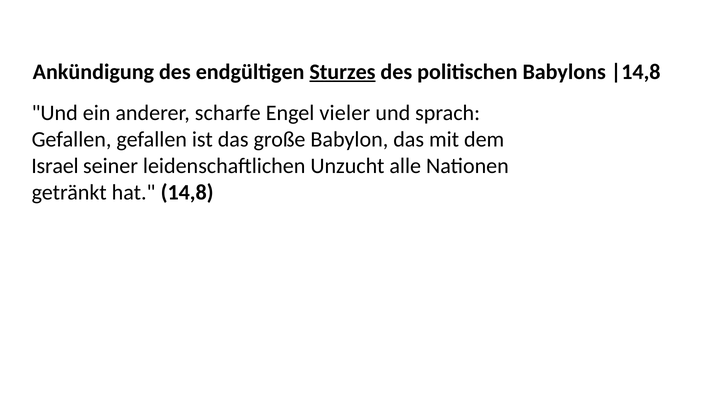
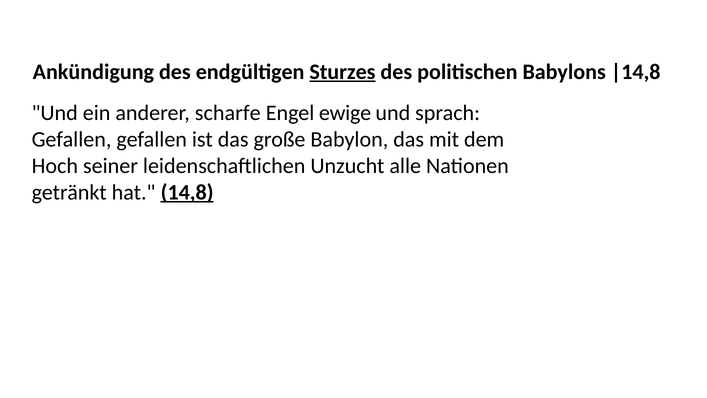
vieler: vieler -> ewige
Israel: Israel -> Hoch
14,8 underline: none -> present
